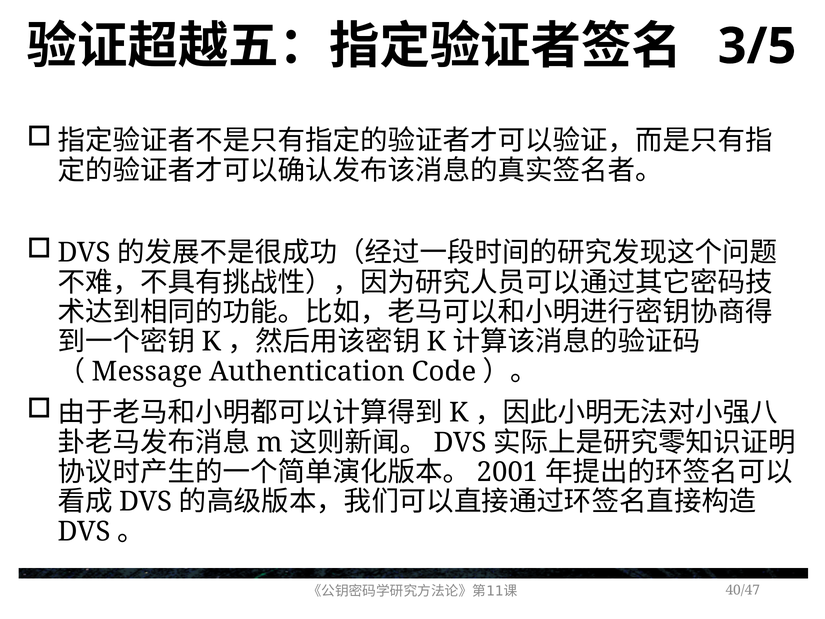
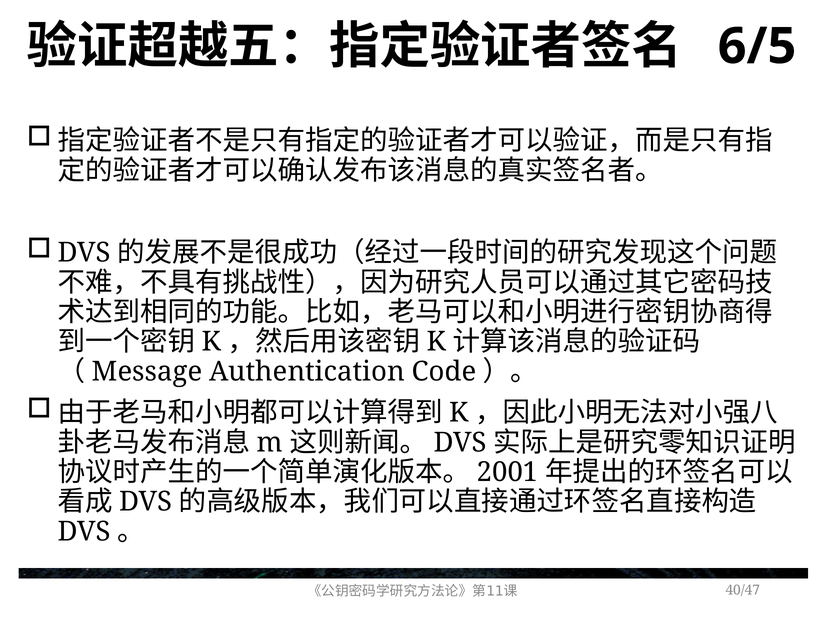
3/5: 3/5 -> 6/5
